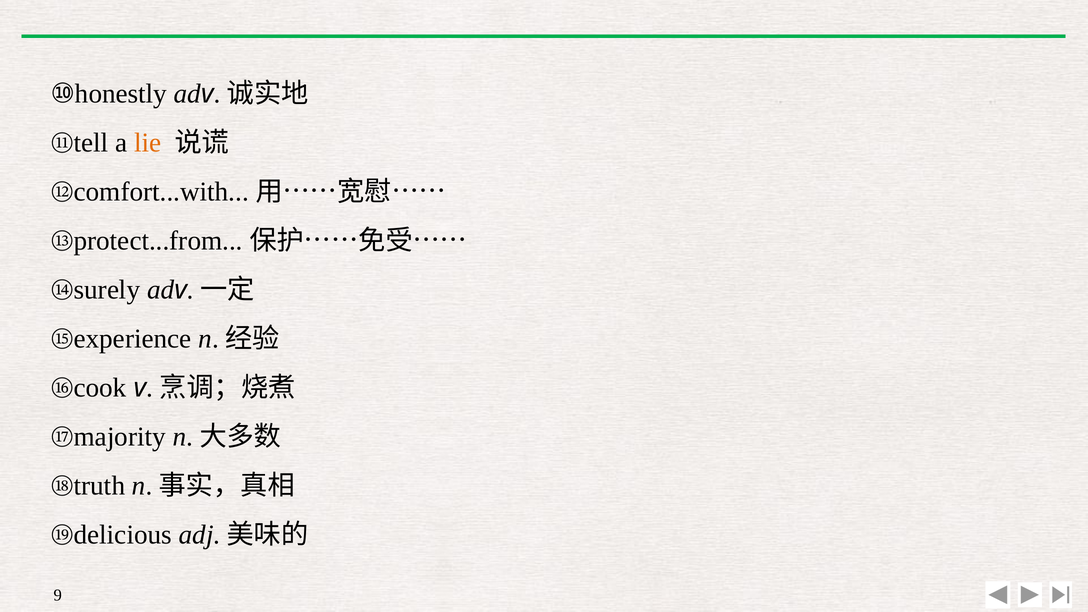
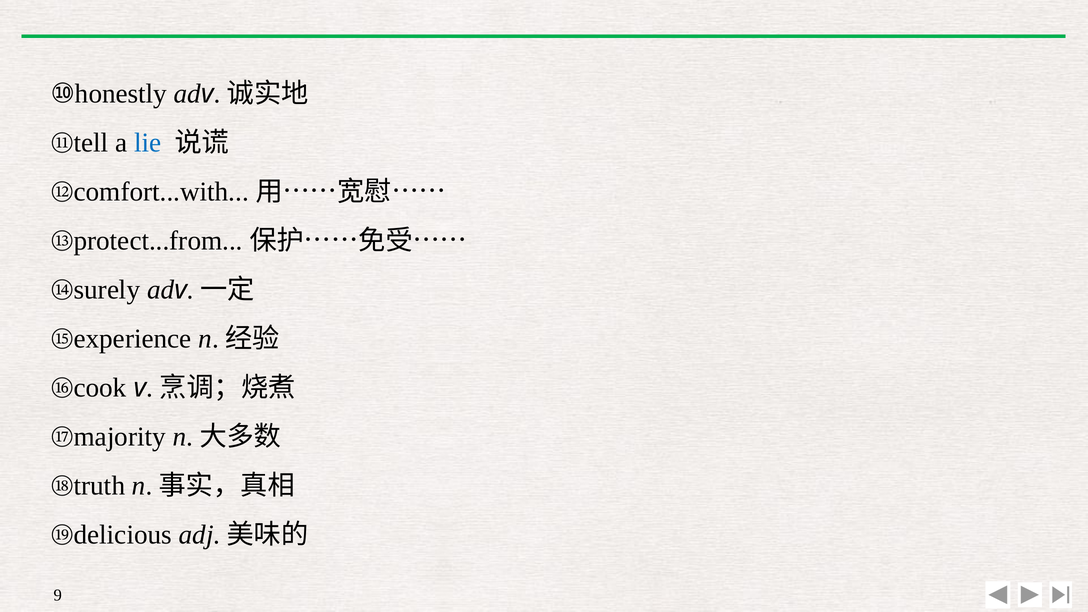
lie colour: orange -> blue
